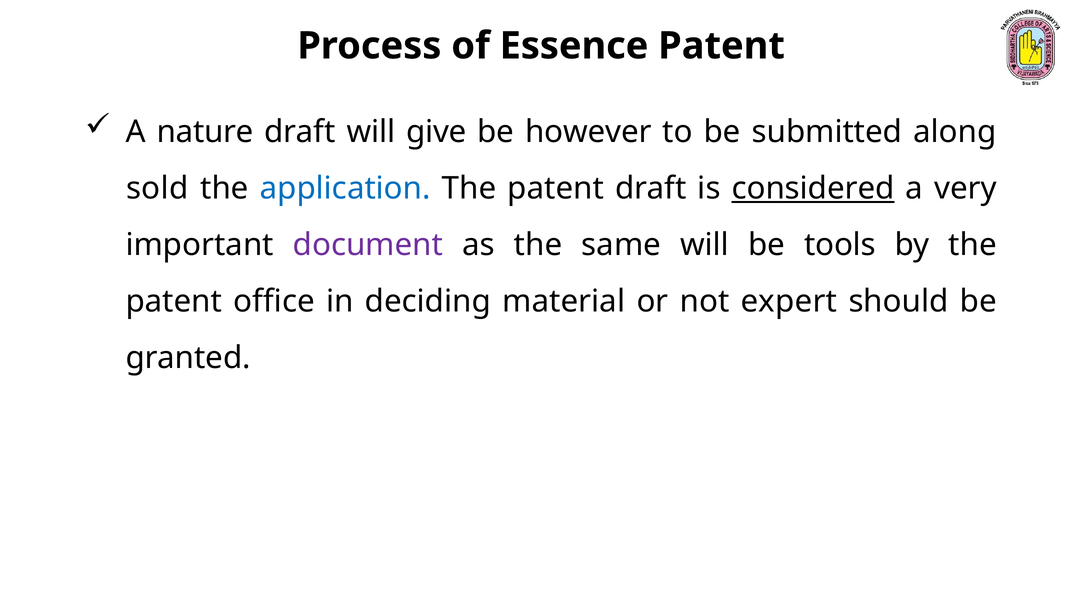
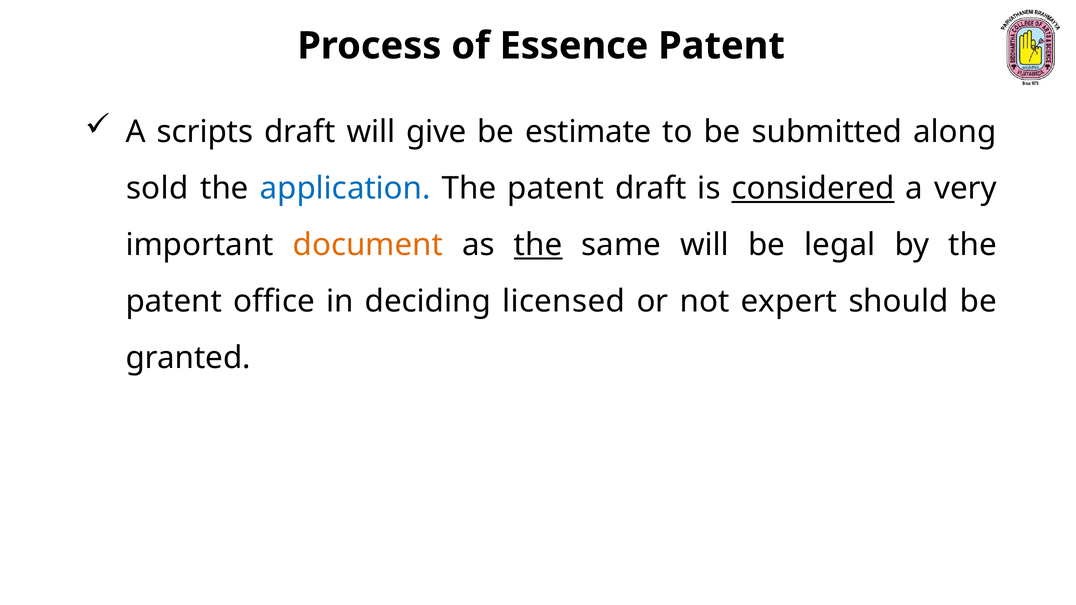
nature: nature -> scripts
however: however -> estimate
document colour: purple -> orange
the at (538, 245) underline: none -> present
tools: tools -> legal
material: material -> licensed
